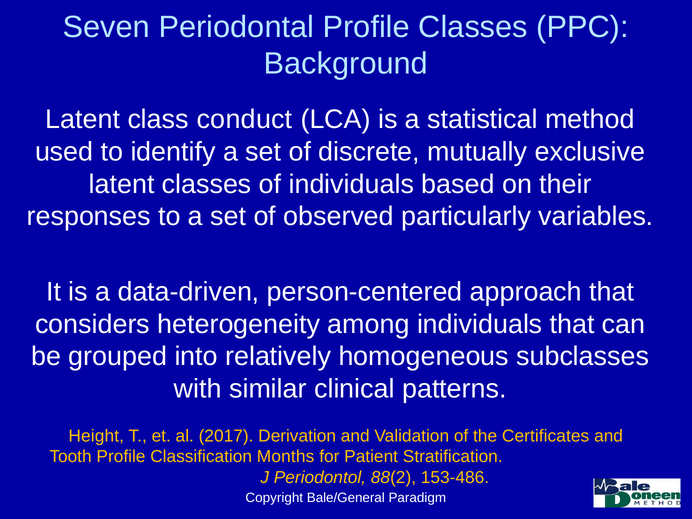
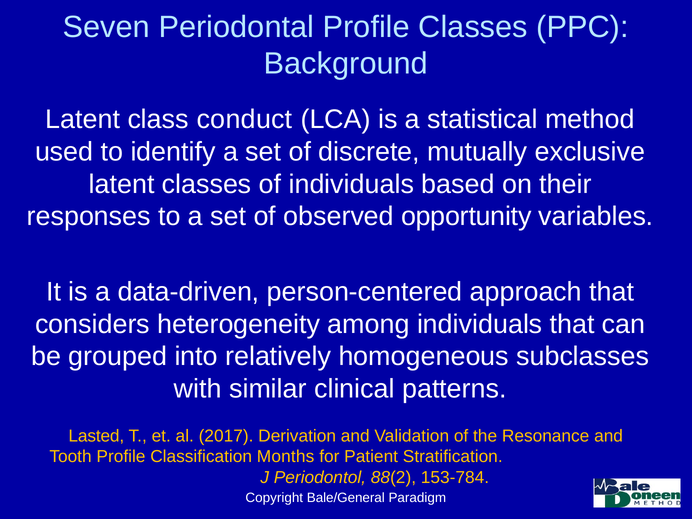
particularly: particularly -> opportunity
Height: Height -> Lasted
Certificates: Certificates -> Resonance
153-486: 153-486 -> 153-784
